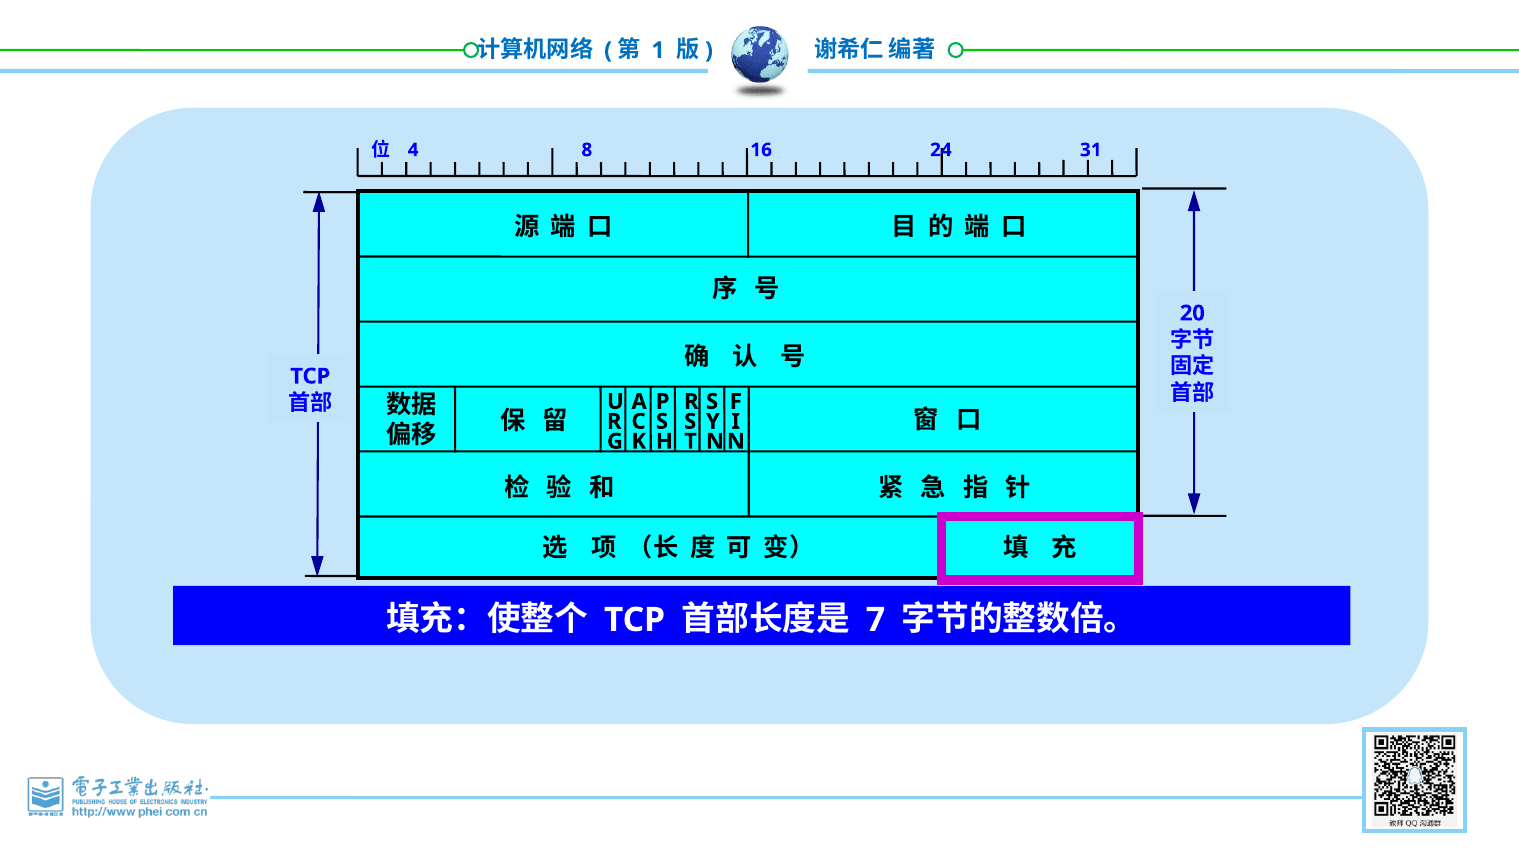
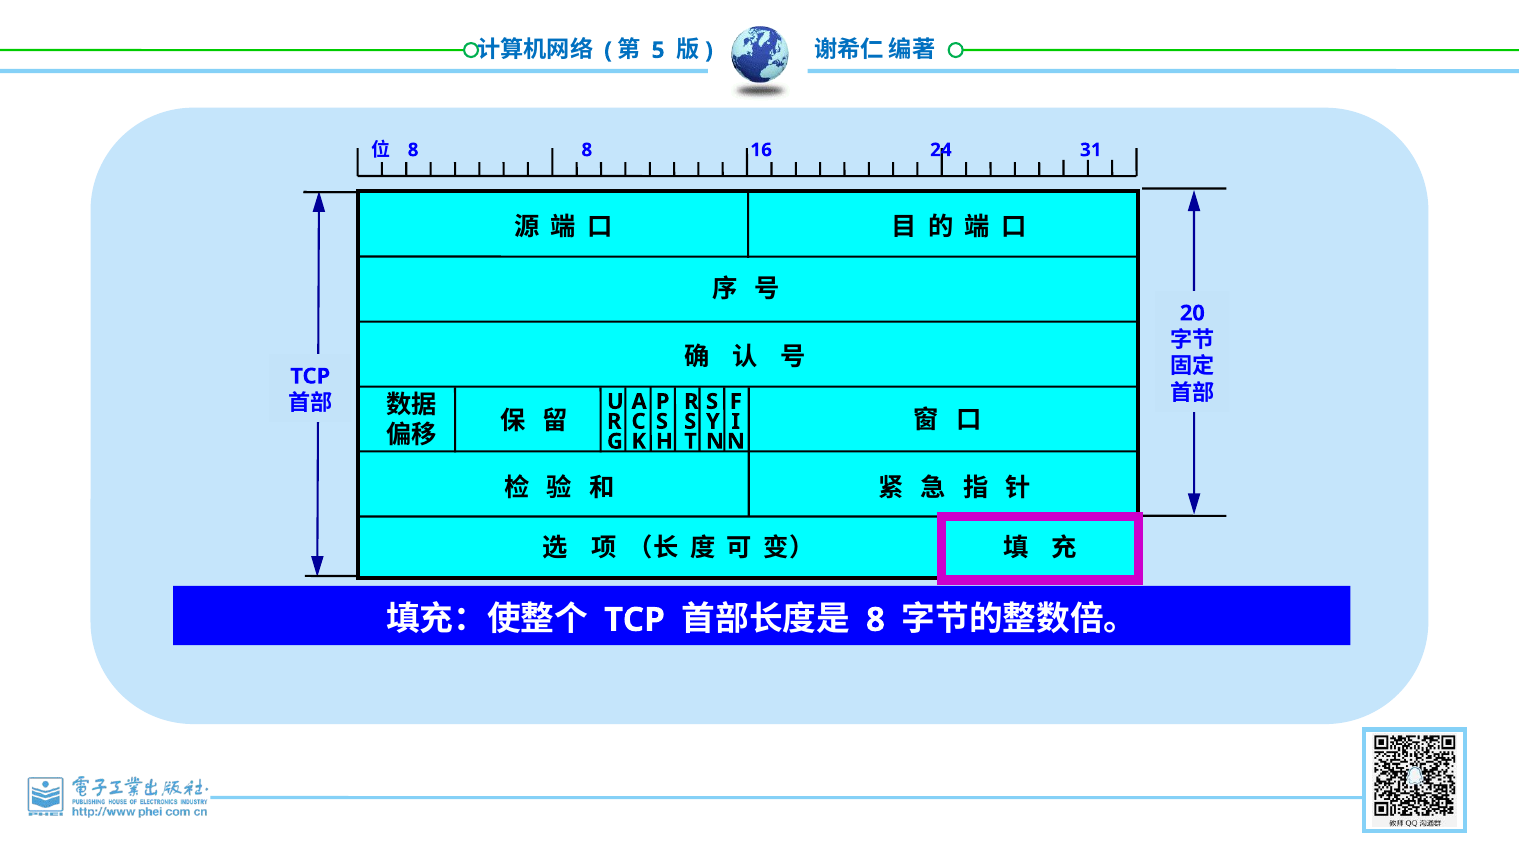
1: 1 -> 5
4 at (413, 150): 4 -> 8
7 at (875, 620): 7 -> 8
